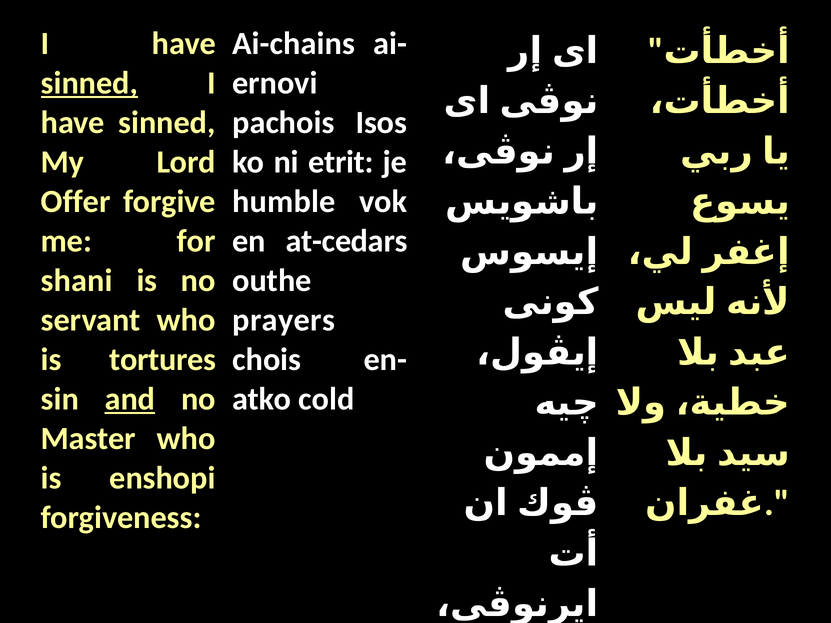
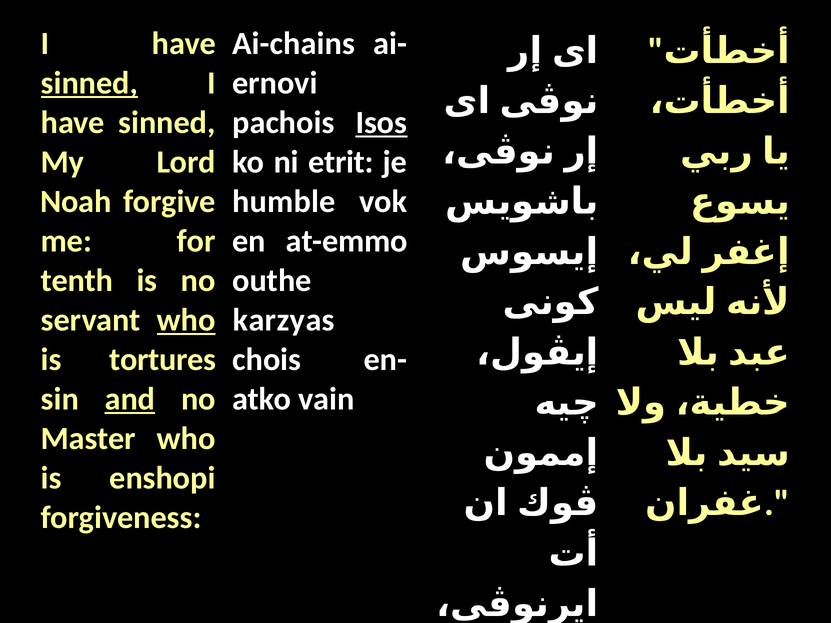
Isos underline: none -> present
Offer: Offer -> Noah
at-cedars: at-cedars -> at-emmo
shani: shani -> tenth
who at (186, 320) underline: none -> present
prayers: prayers -> karzyas
cold: cold -> vain
